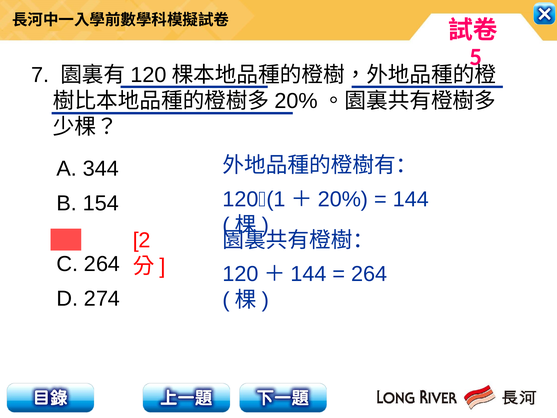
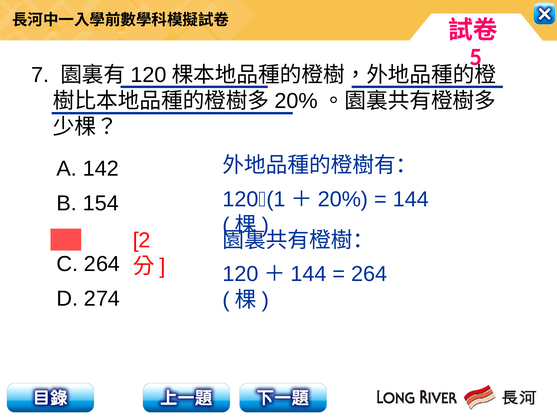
344: 344 -> 142
